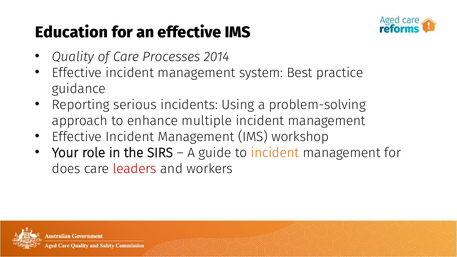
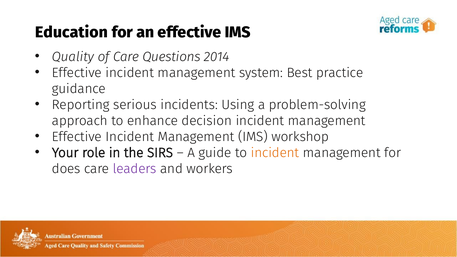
Processes: Processes -> Questions
multiple: multiple -> decision
leaders colour: red -> purple
